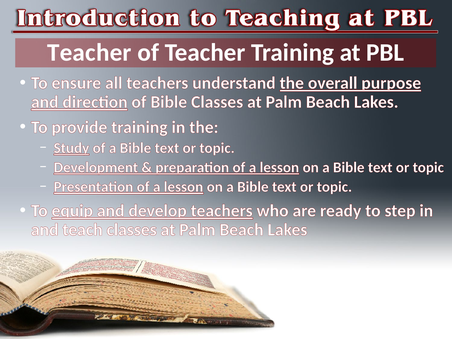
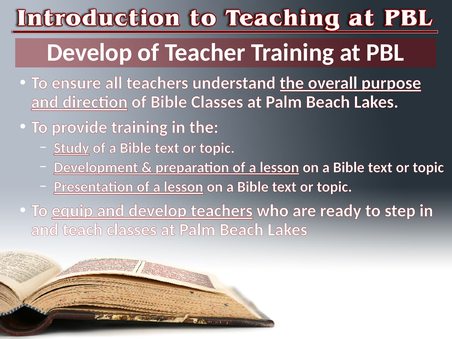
Teacher at (89, 53): Teacher -> Develop
